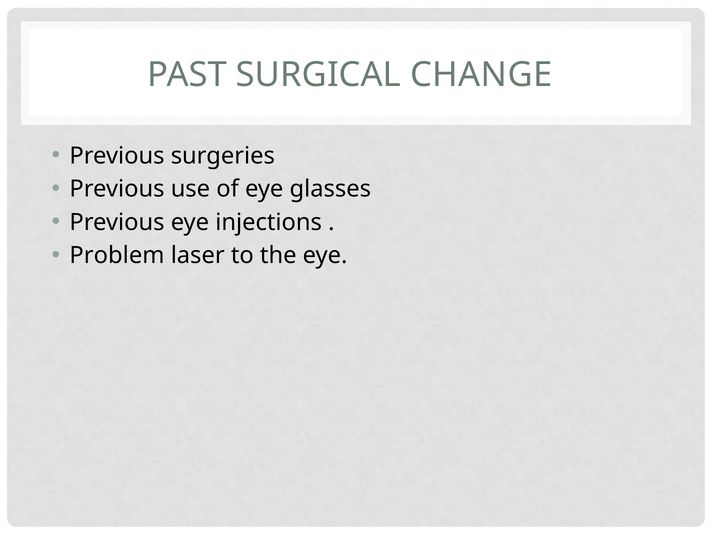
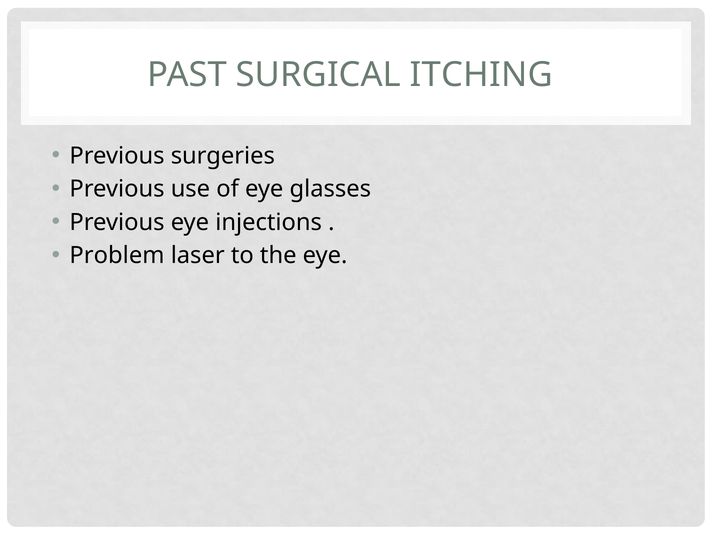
CHANGE: CHANGE -> ITCHING
